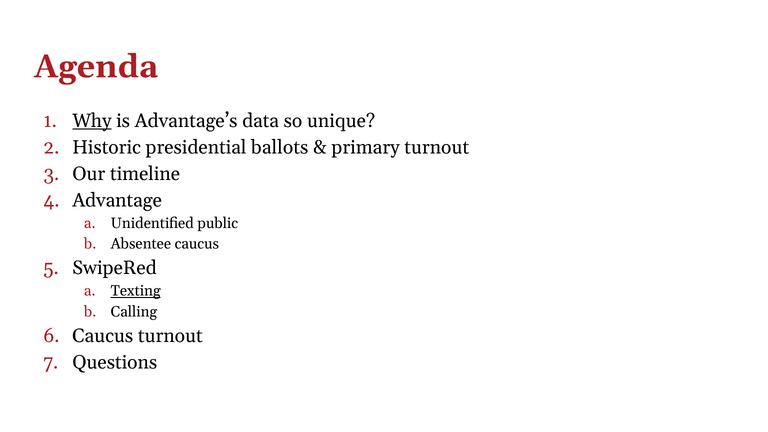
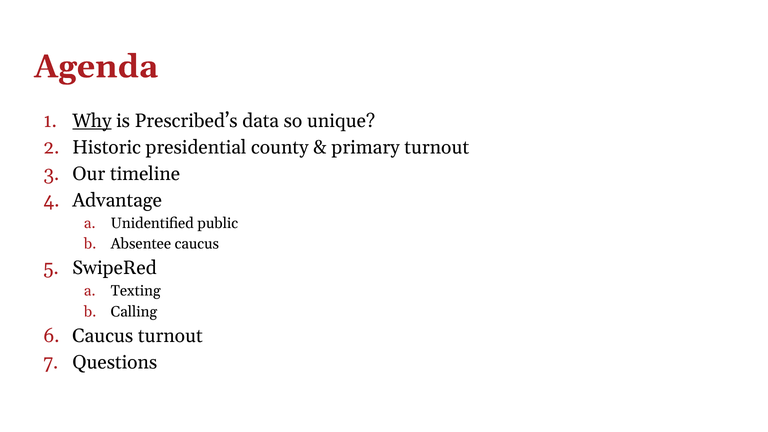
Advantage’s: Advantage’s -> Prescribed’s
ballots: ballots -> county
Texting underline: present -> none
